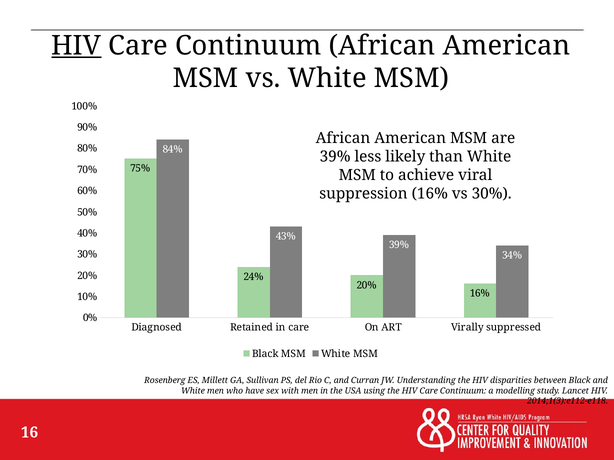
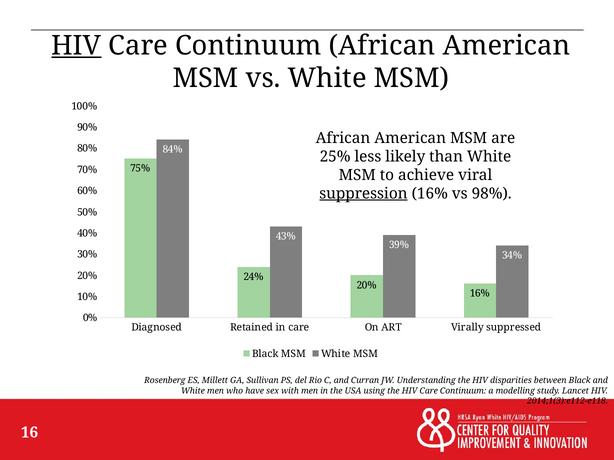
39% at (335, 157): 39% -> 25%
suppression underline: none -> present
vs 30%: 30% -> 98%
